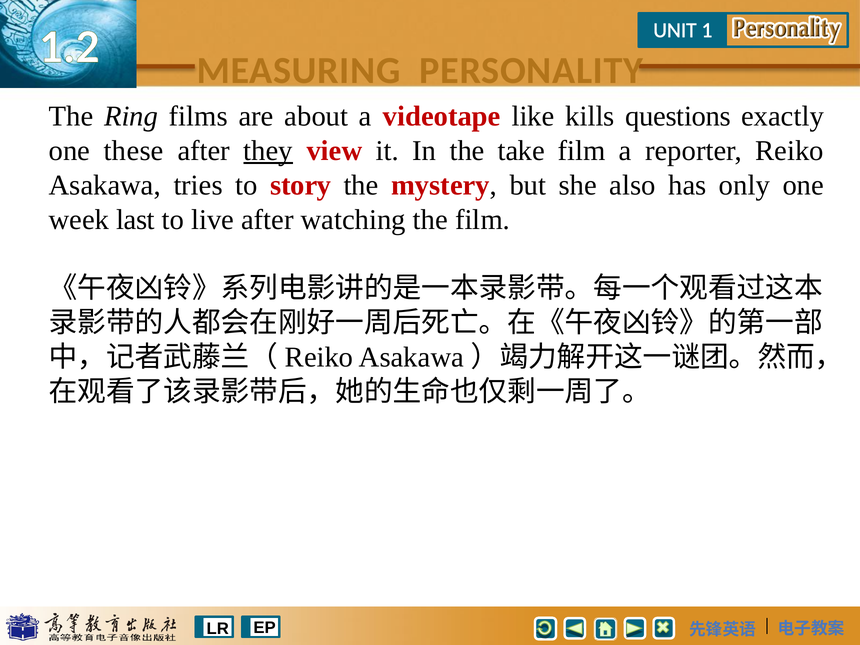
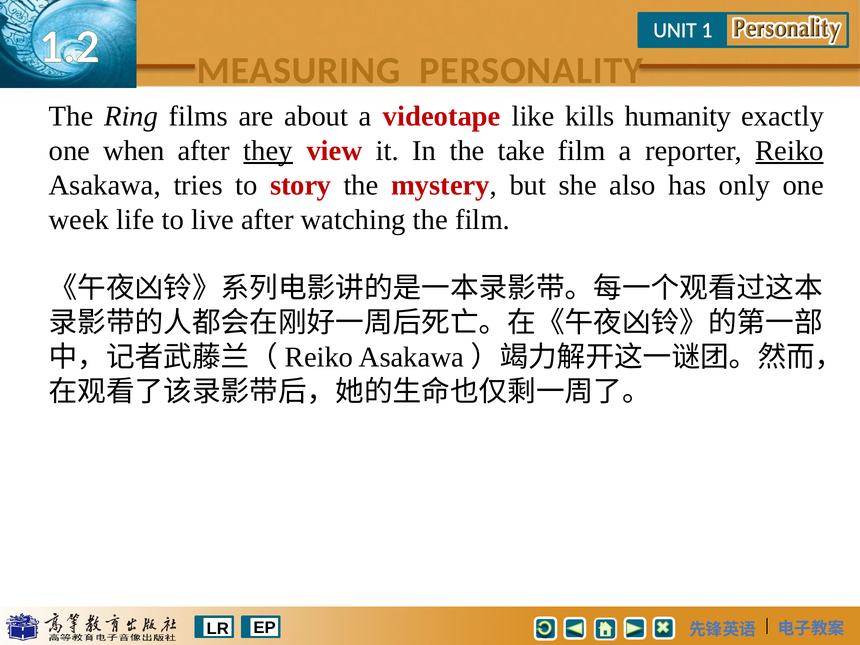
questions: questions -> humanity
these: these -> when
Reiko underline: none -> present
last: last -> life
